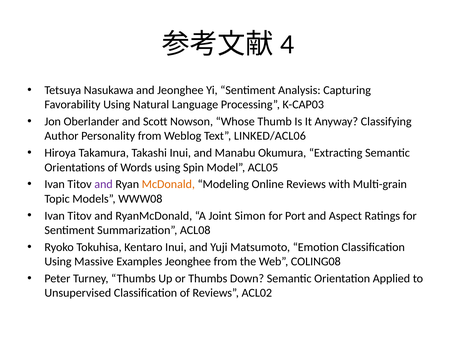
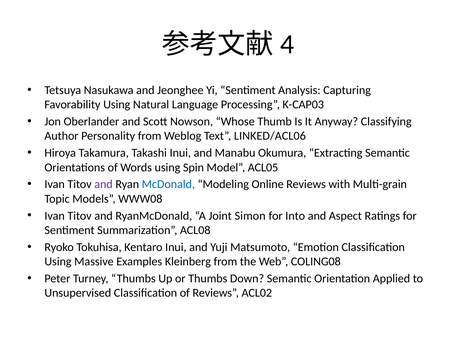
McDonald colour: orange -> blue
Port: Port -> Into
Examples Jeonghee: Jeonghee -> Kleinberg
